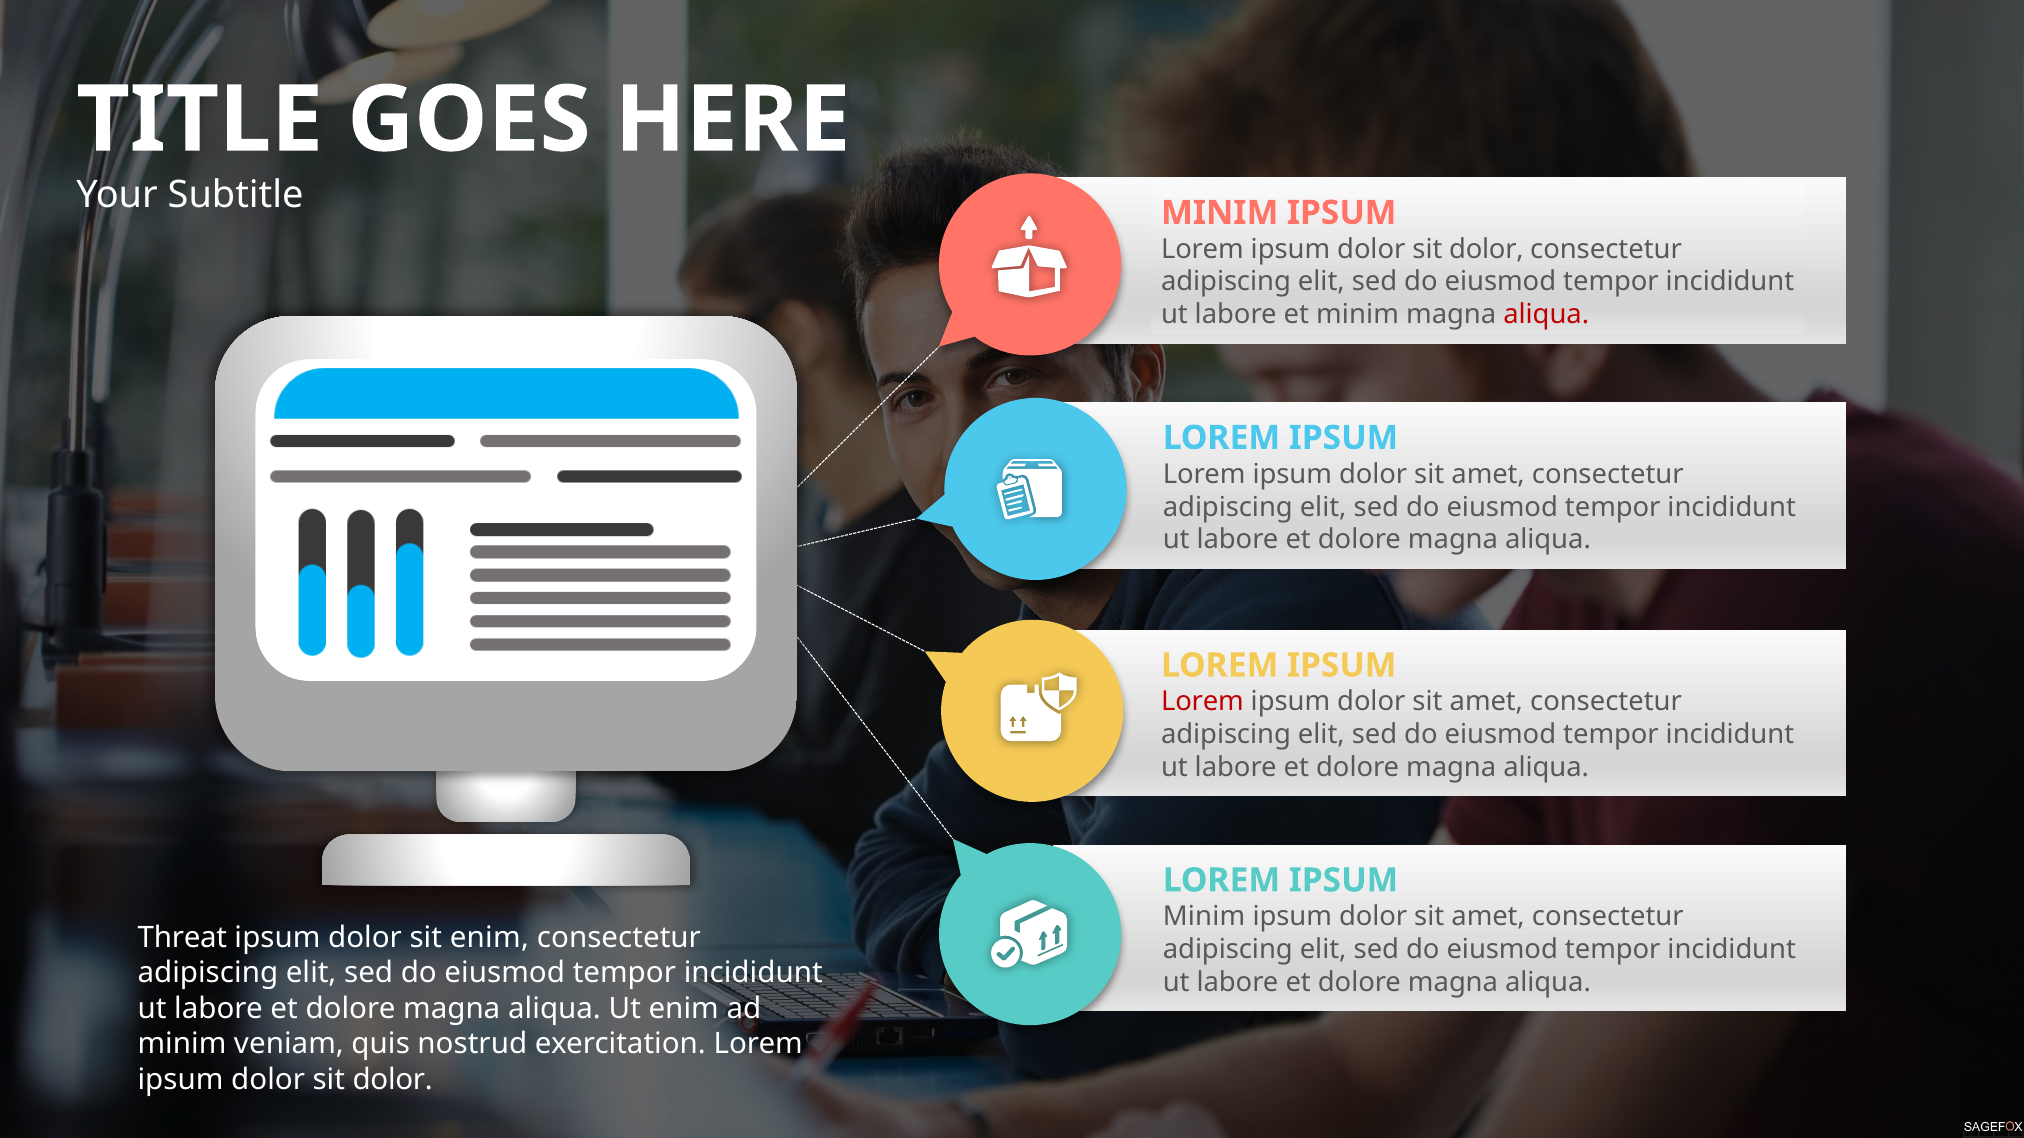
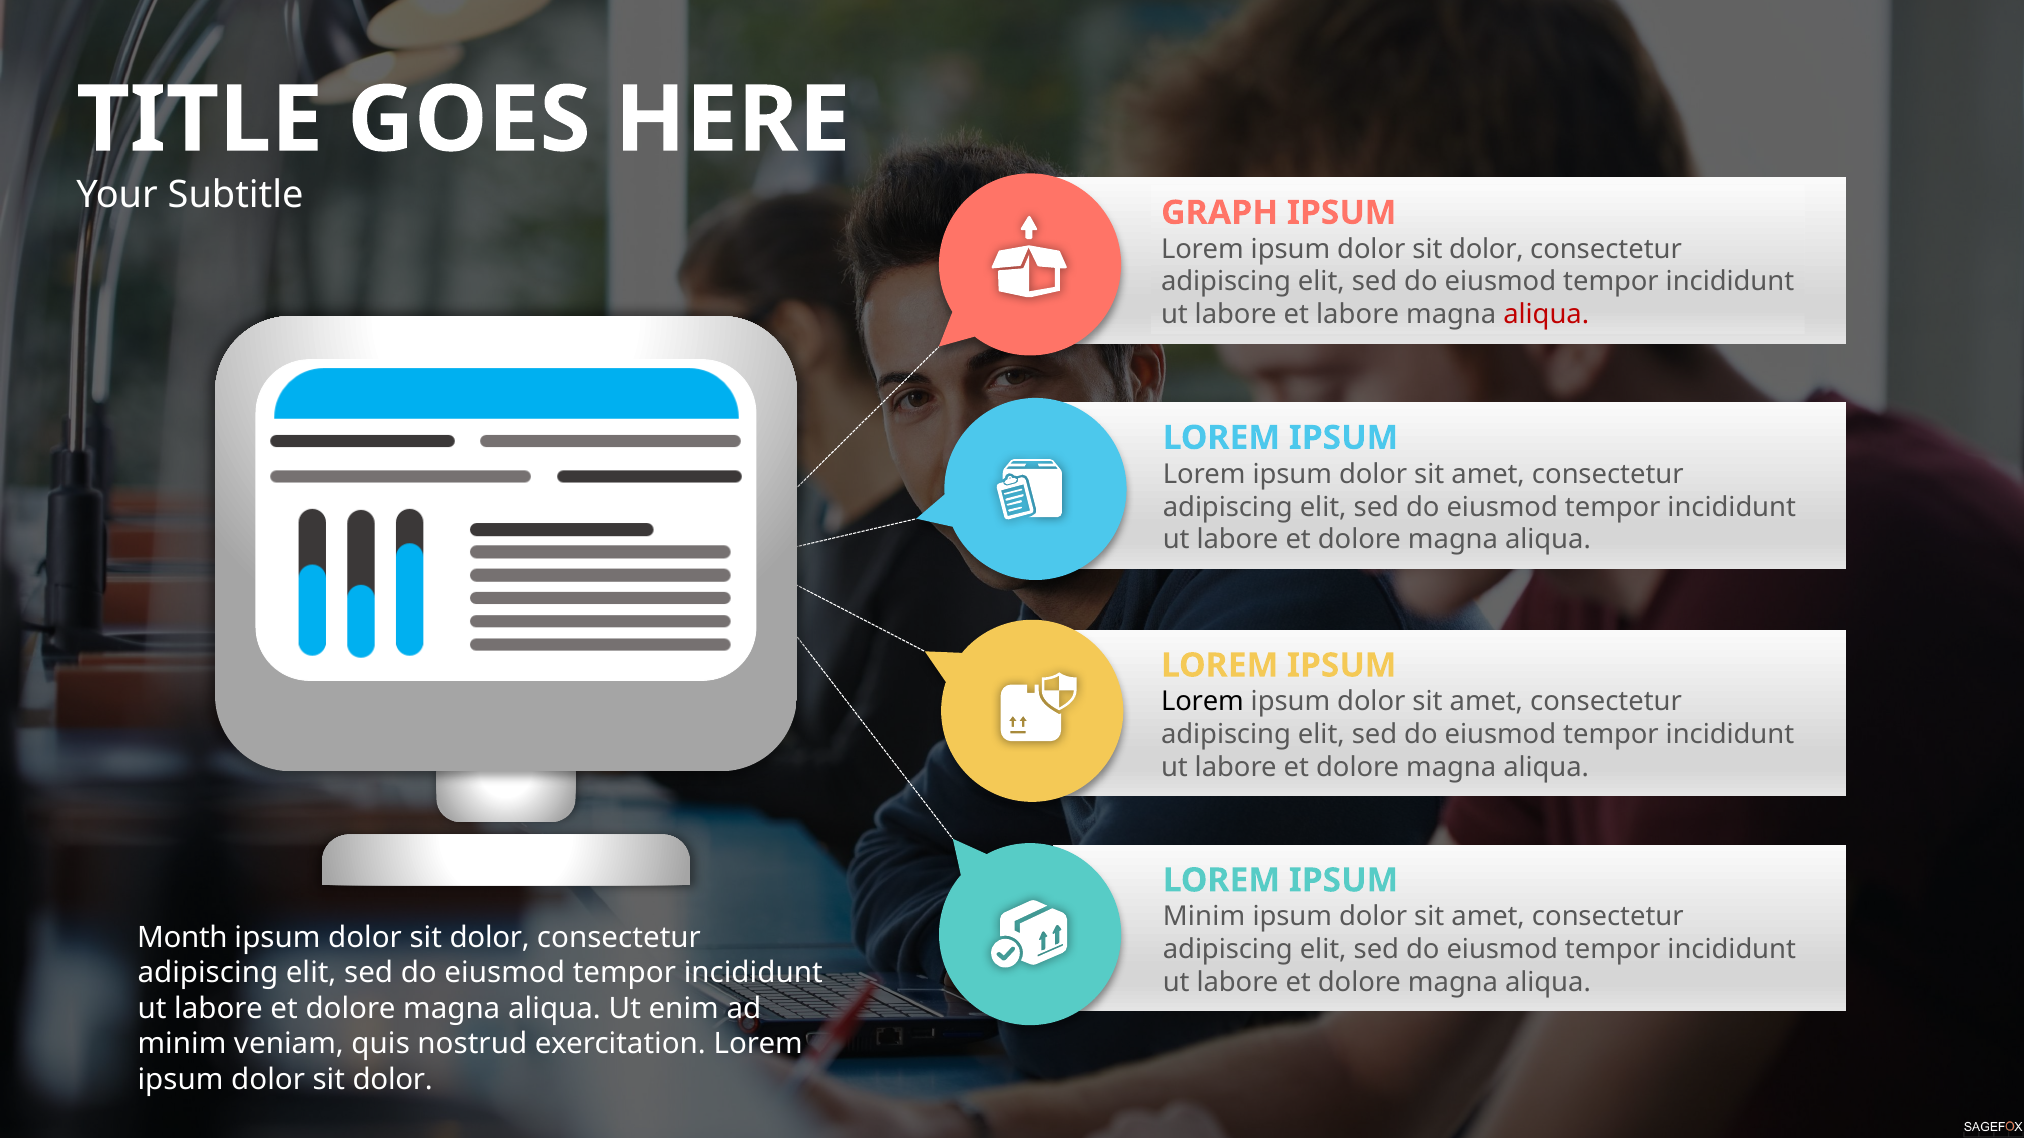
MINIM at (1220, 213): MINIM -> GRAPH
et minim: minim -> labore
Lorem at (1202, 702) colour: red -> black
Threat: Threat -> Month
enim at (489, 938): enim -> dolor
